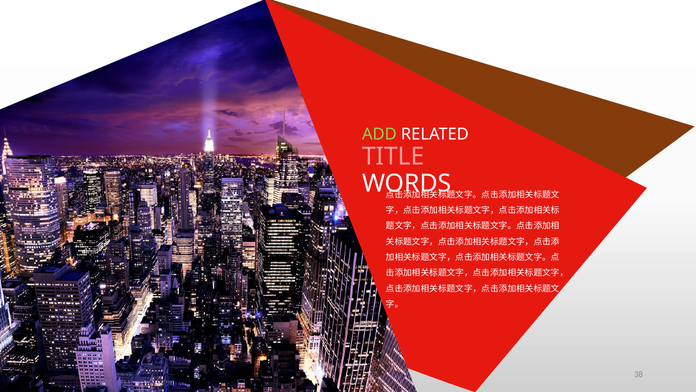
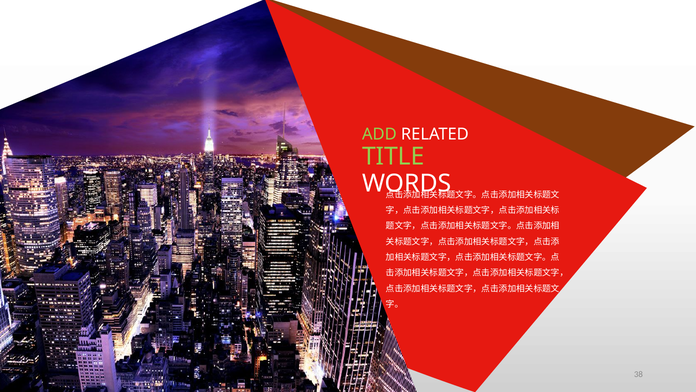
TITLE colour: pink -> light green
